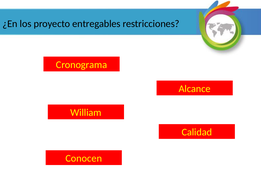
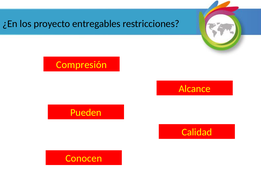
Cronograma: Cronograma -> Compresión
William: William -> Pueden
